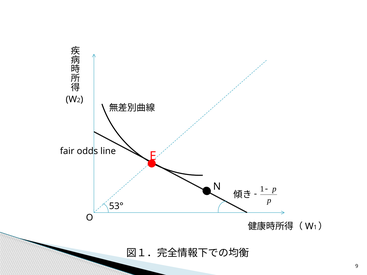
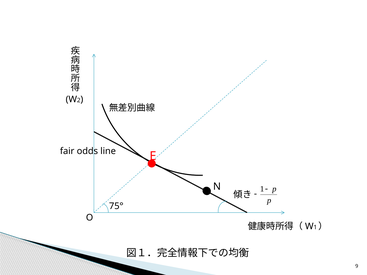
53°: 53° -> 75°
